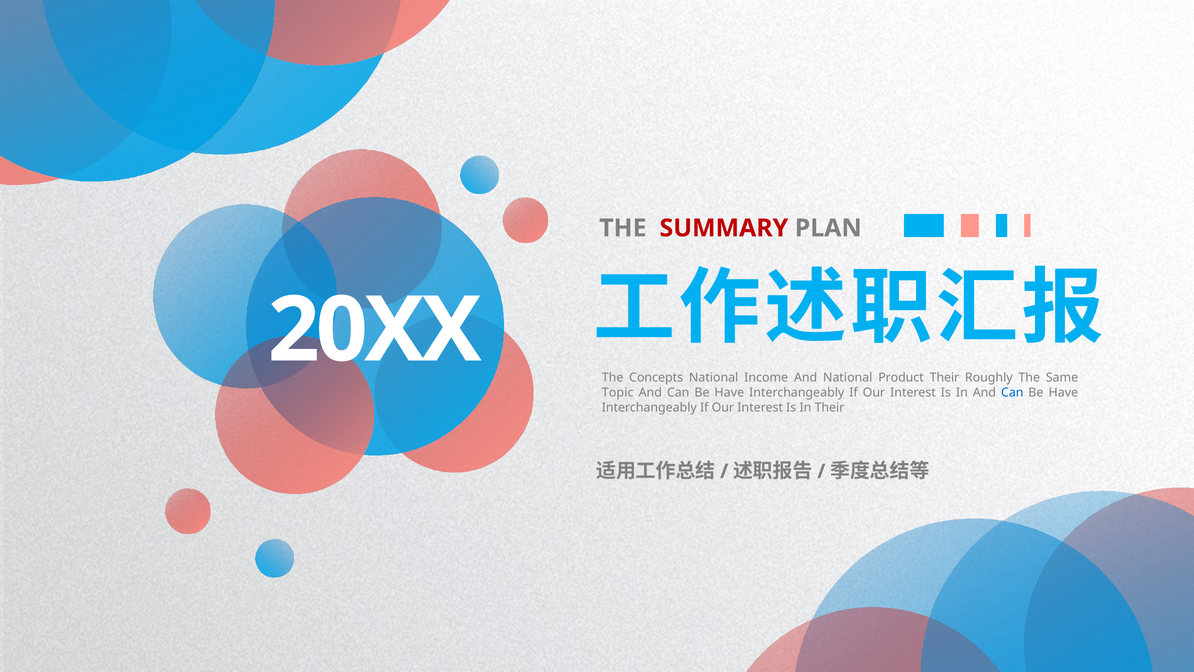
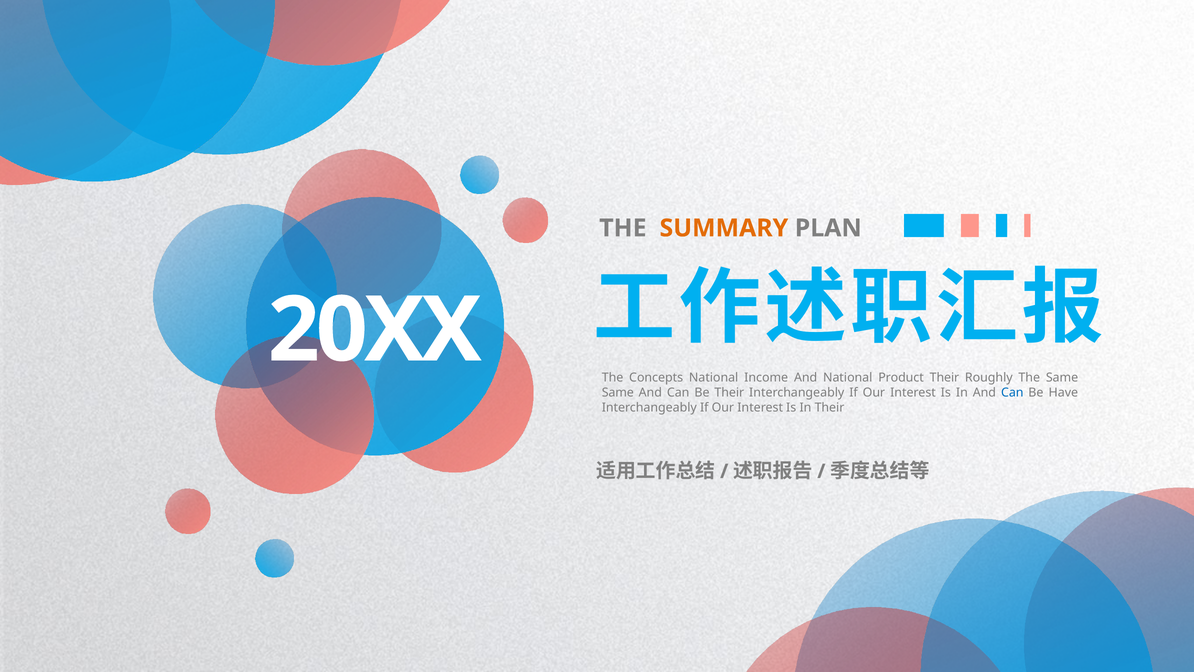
SUMMARY colour: red -> orange
Topic at (618, 393): Topic -> Same
Have at (729, 393): Have -> Their
